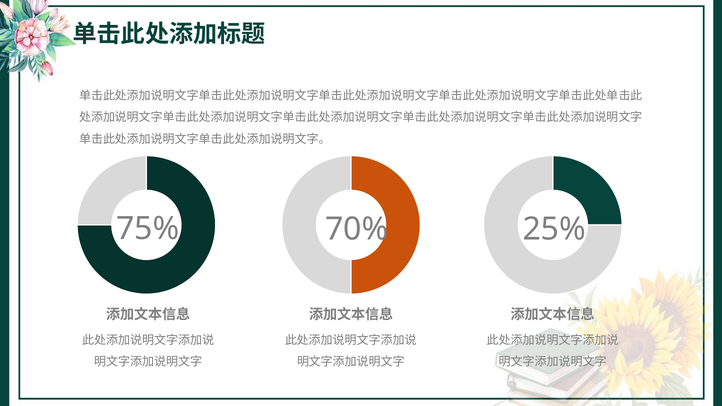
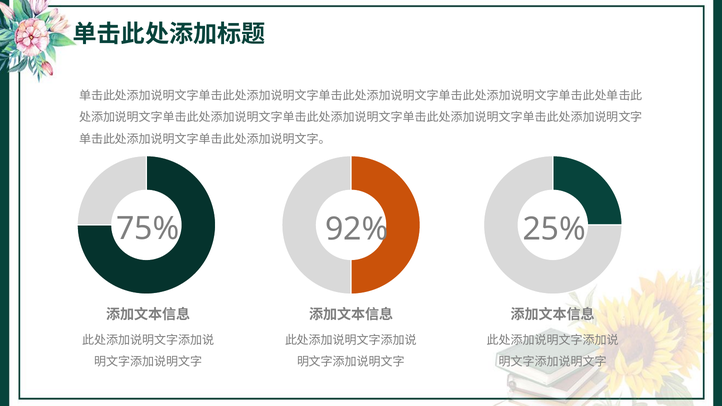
70%: 70% -> 92%
